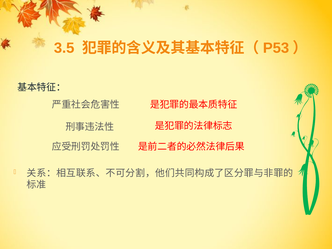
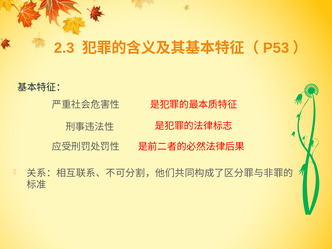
3.5: 3.5 -> 2.3
